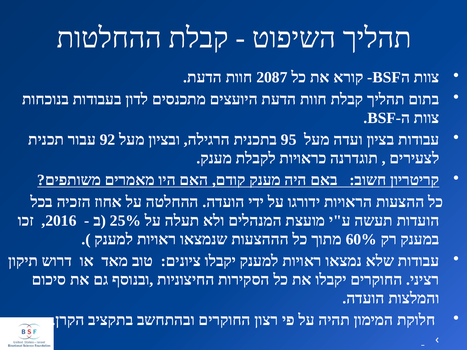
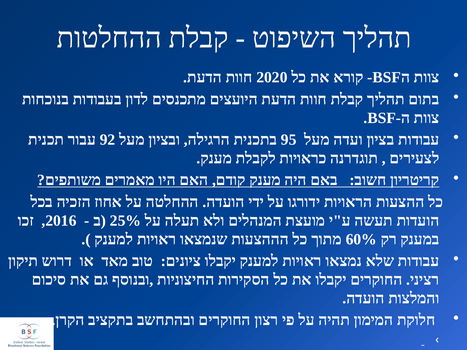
2087: 2087 -> 2020
